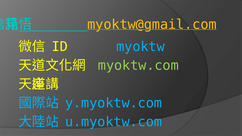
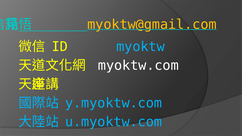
myoktw.com colour: light green -> white
